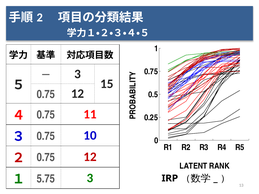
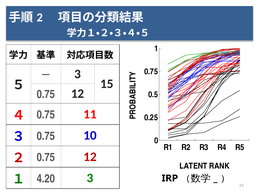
5.75: 5.75 -> 4.20
